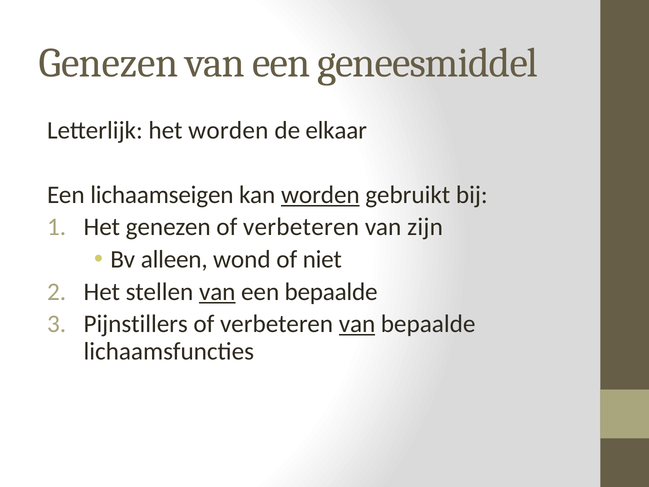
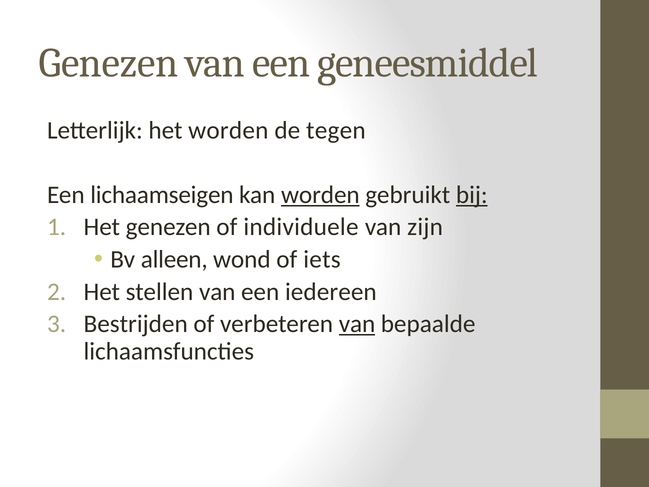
elkaar: elkaar -> tegen
bij underline: none -> present
genezen of verbeteren: verbeteren -> individuele
niet: niet -> iets
van at (217, 292) underline: present -> none
een bepaalde: bepaalde -> iedereen
Pijnstillers: Pijnstillers -> Bestrijden
